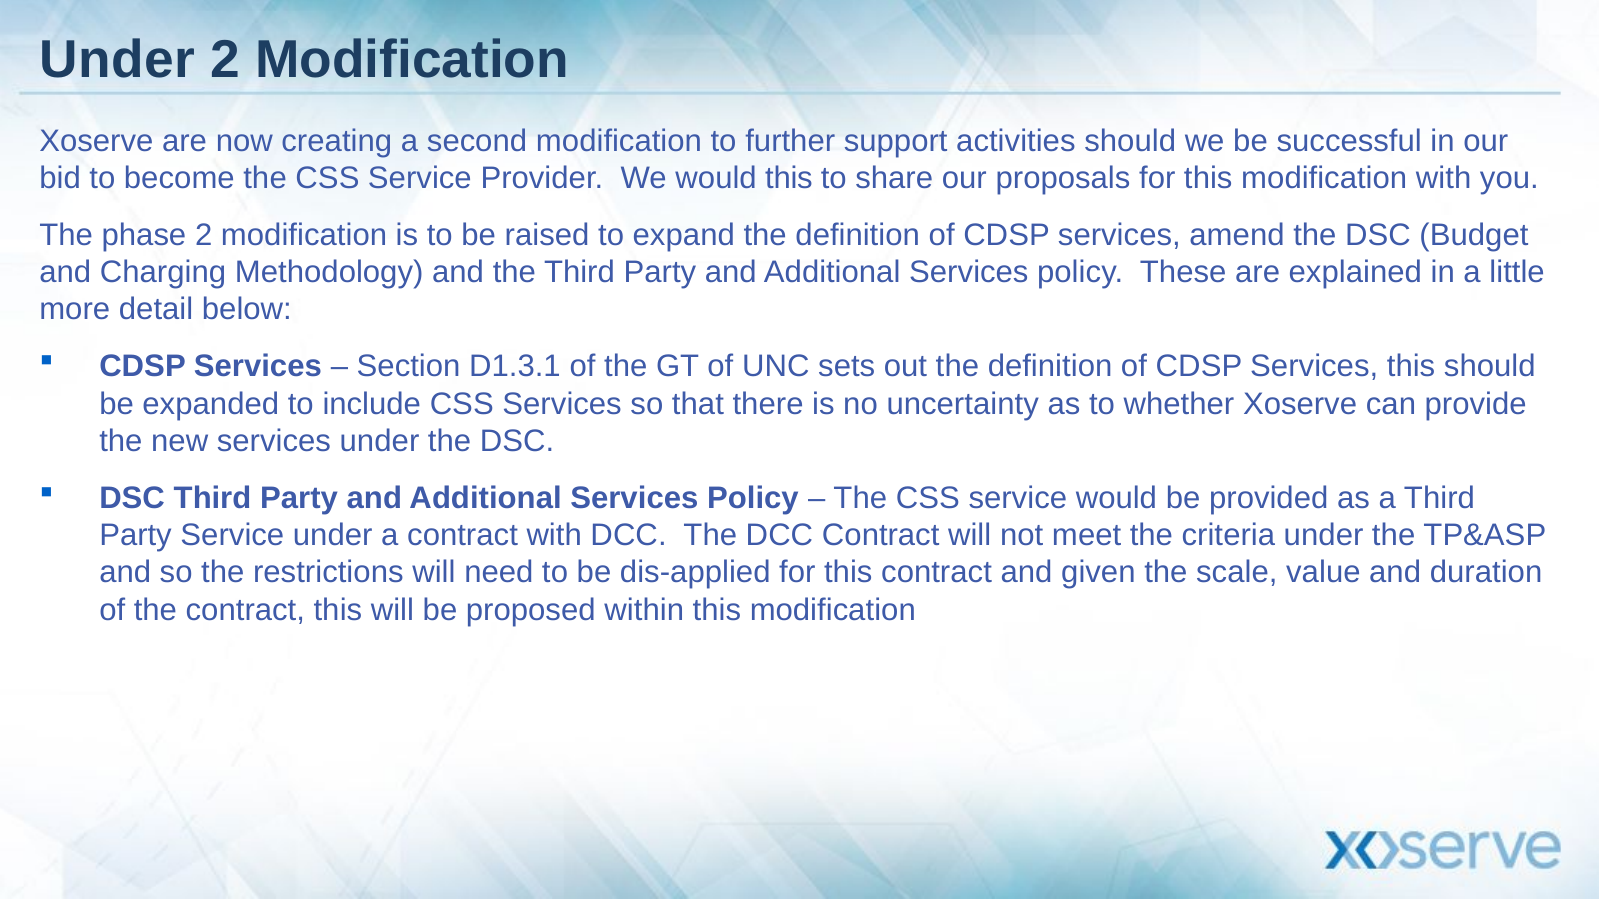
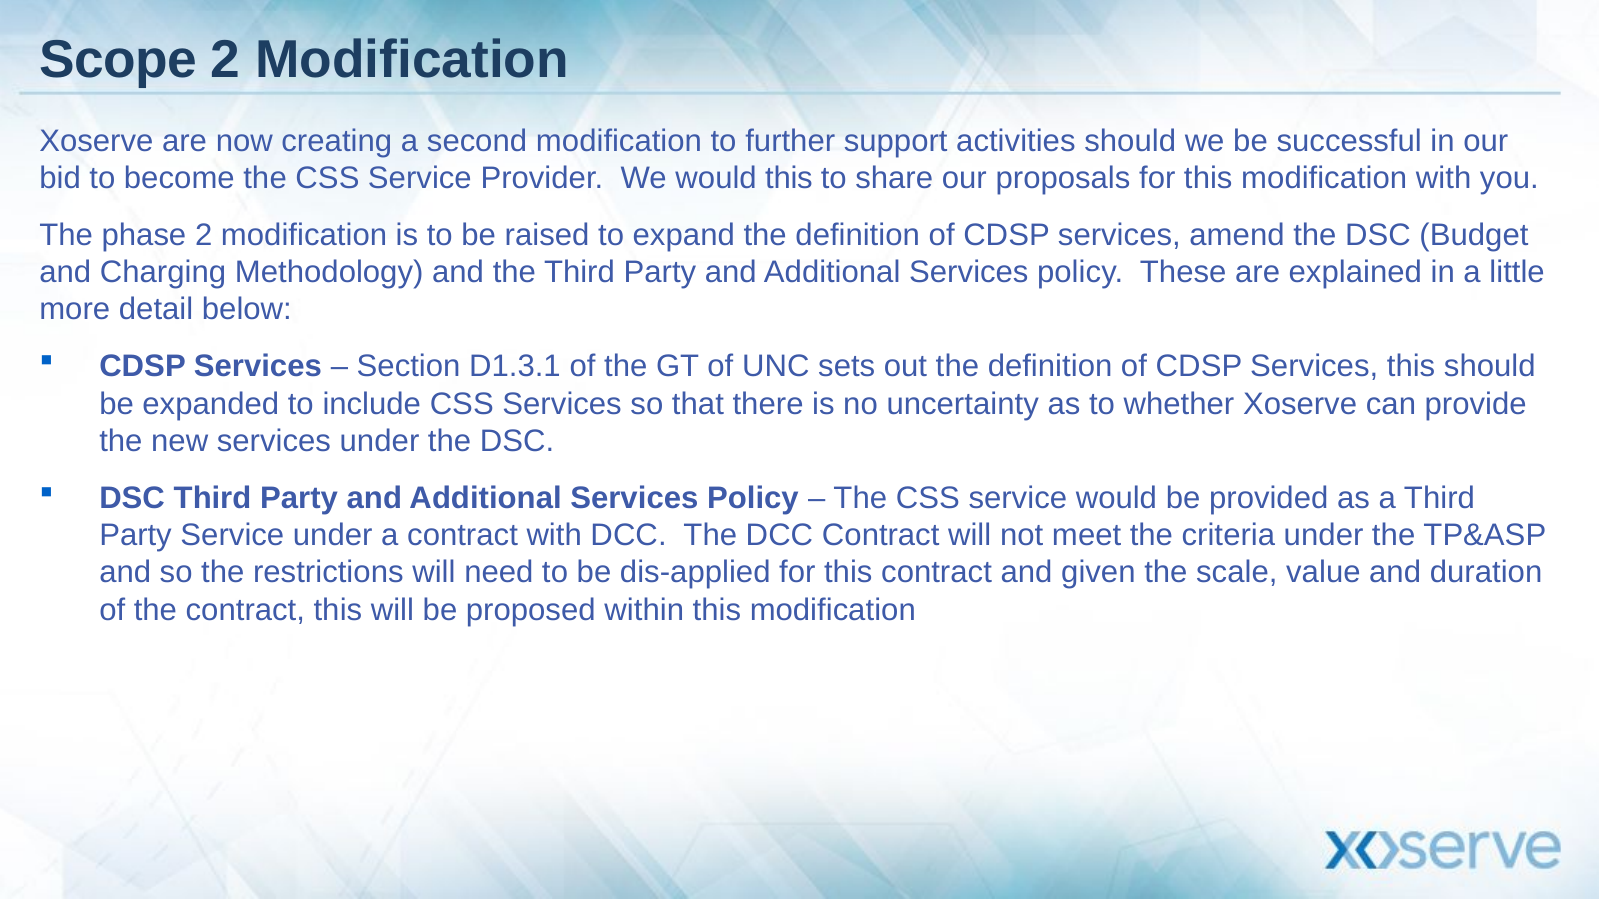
Under at (118, 60): Under -> Scope
